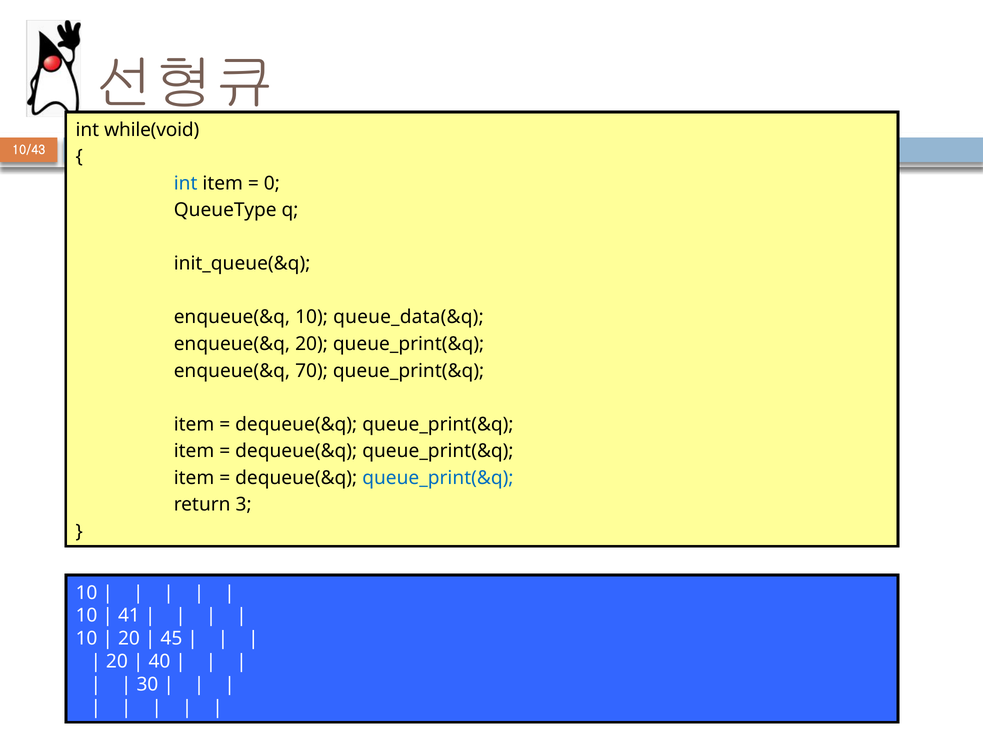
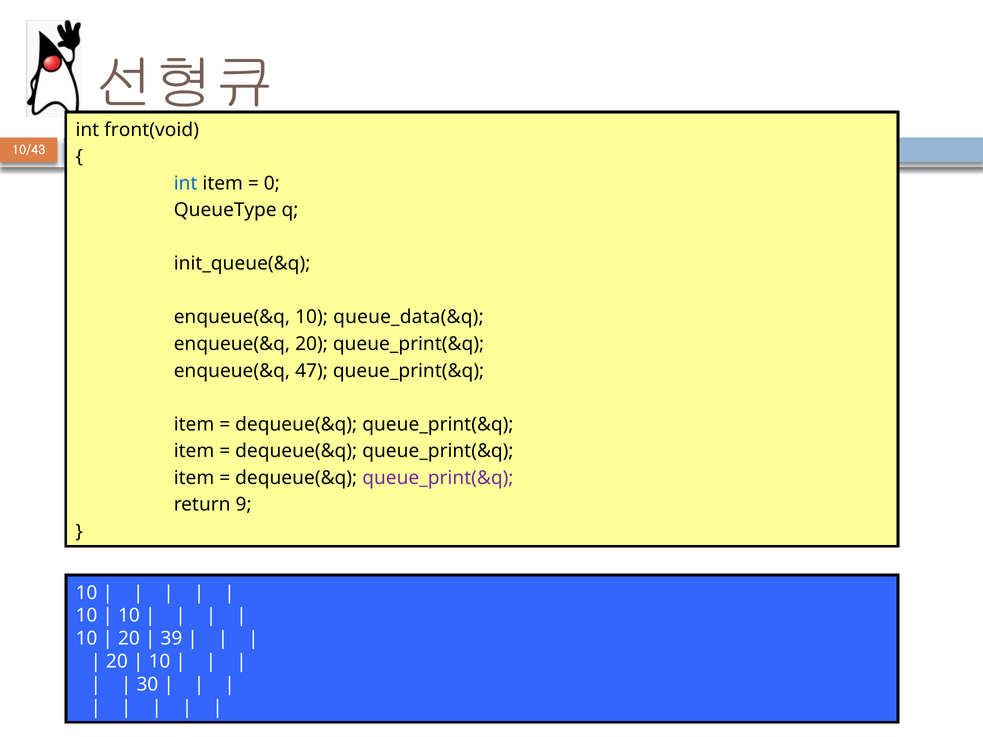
while(void: while(void -> front(void
70: 70 -> 47
queue_print(&q at (438, 478) colour: blue -> purple
3: 3 -> 9
41 at (129, 616): 41 -> 10
45: 45 -> 39
40 at (159, 662): 40 -> 10
